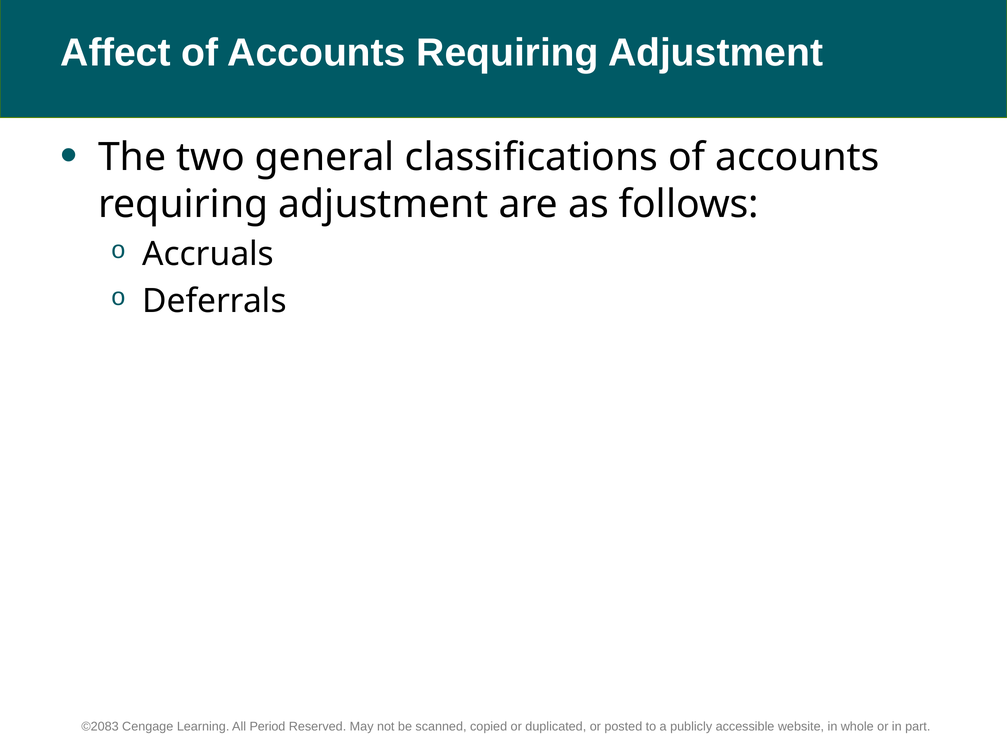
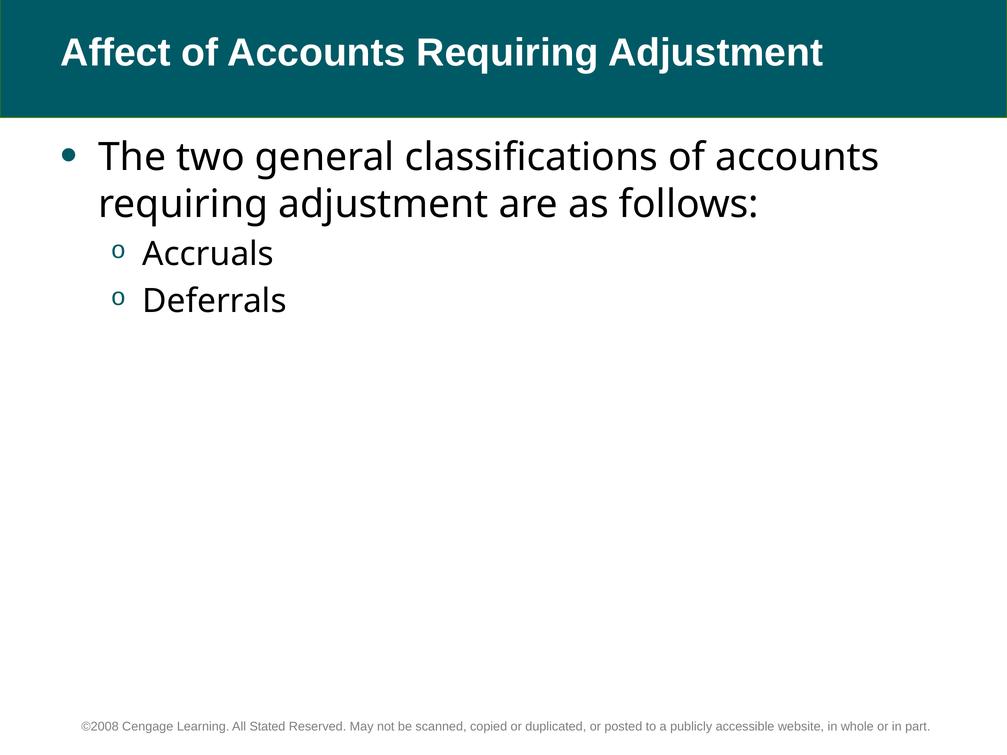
©2083: ©2083 -> ©2008
Period: Period -> Stated
